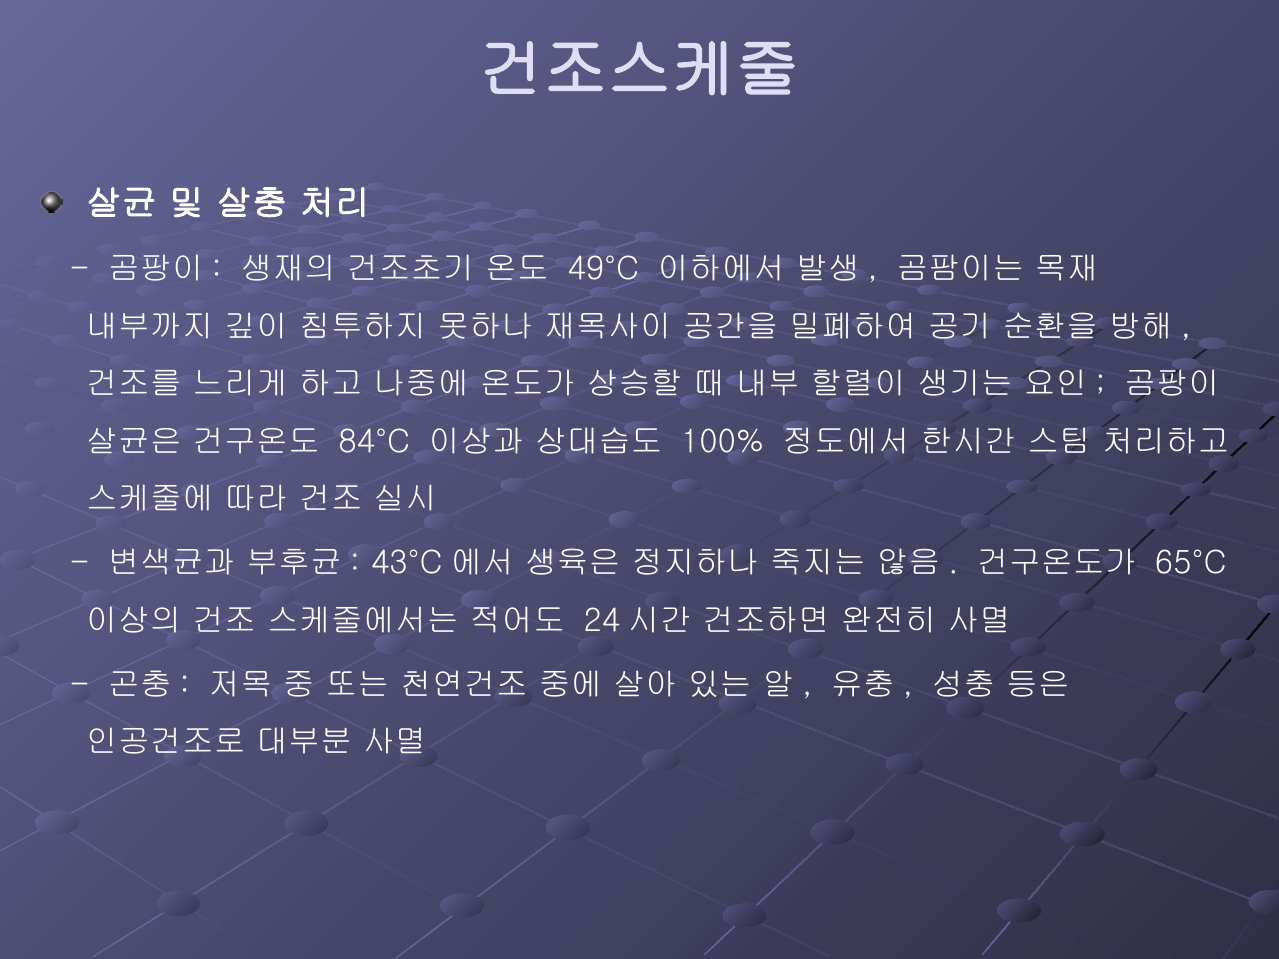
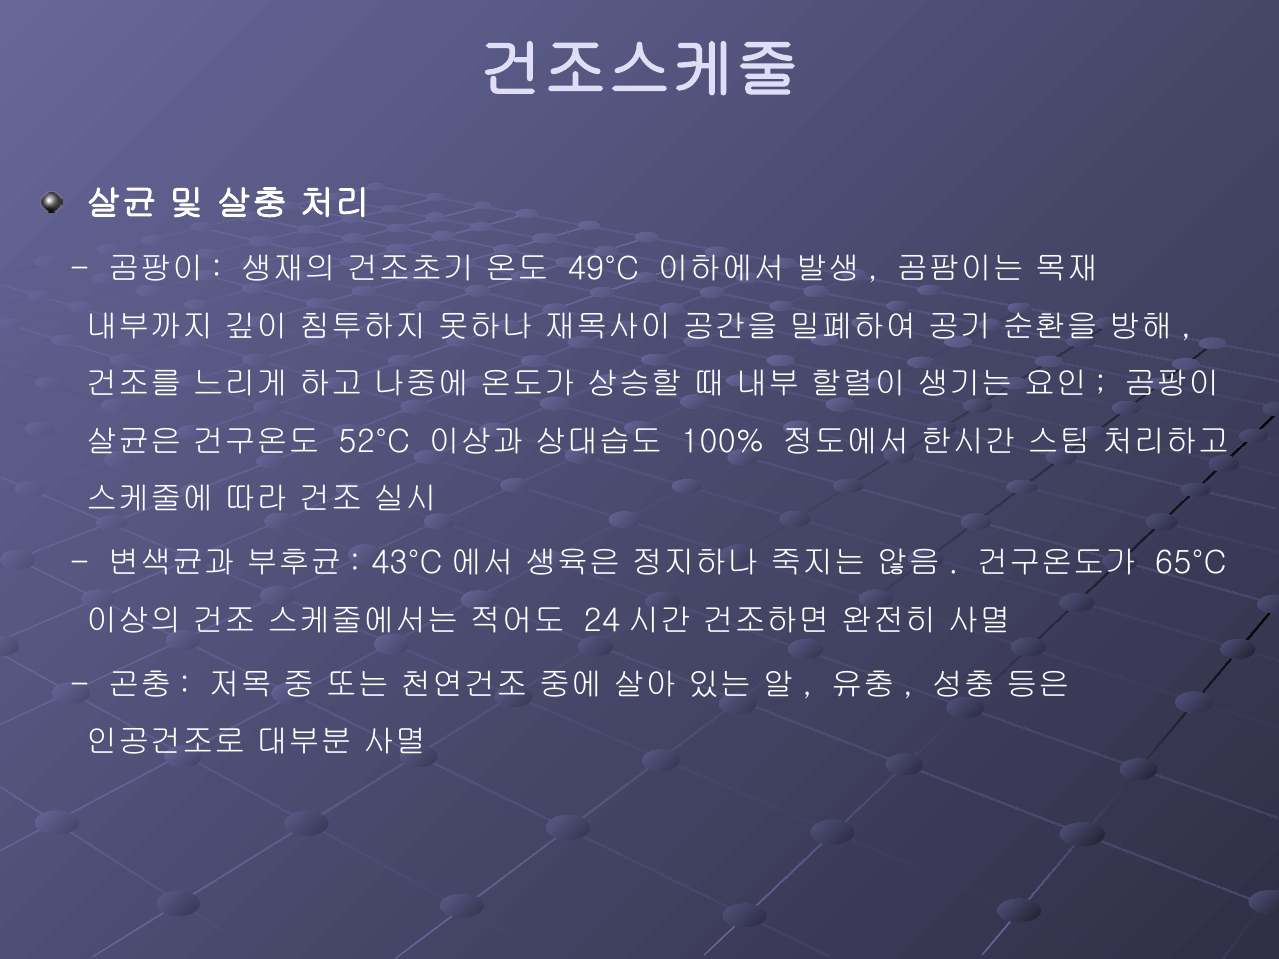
84°C: 84°C -> 52°C
